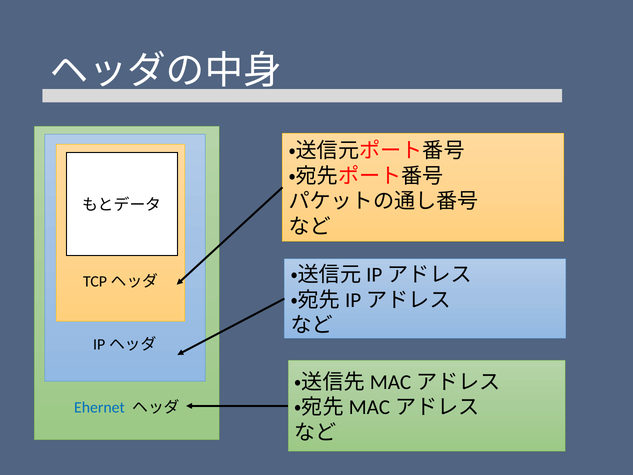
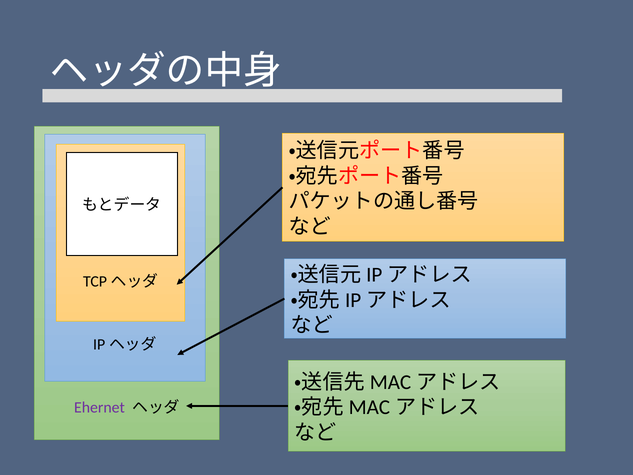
Ehernet colour: blue -> purple
